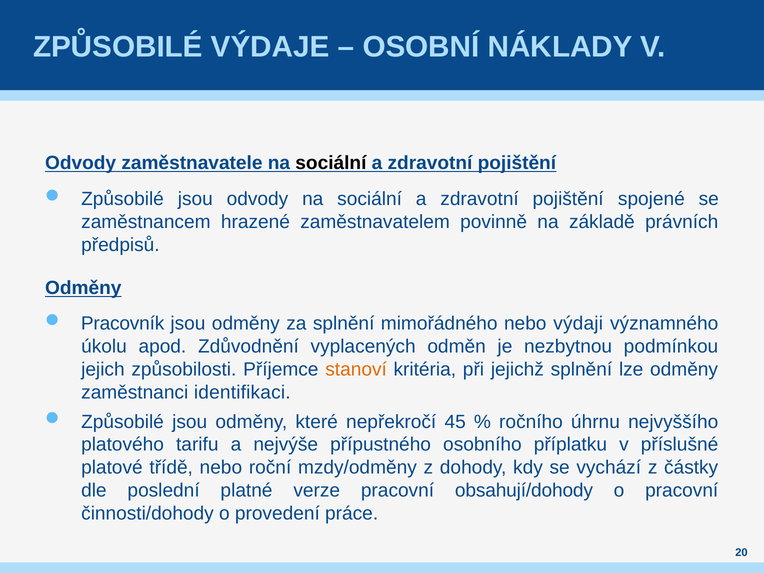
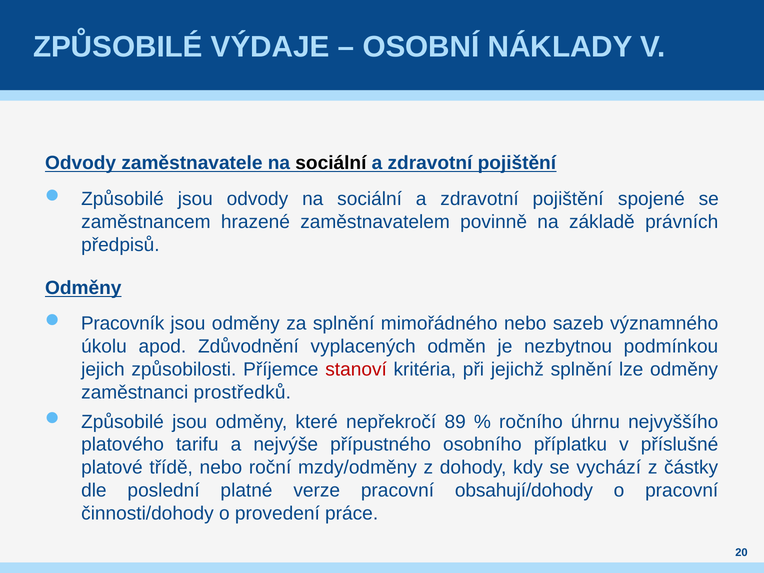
výdaji: výdaji -> sazeb
stanoví colour: orange -> red
identifikaci: identifikaci -> prostředků
45: 45 -> 89
